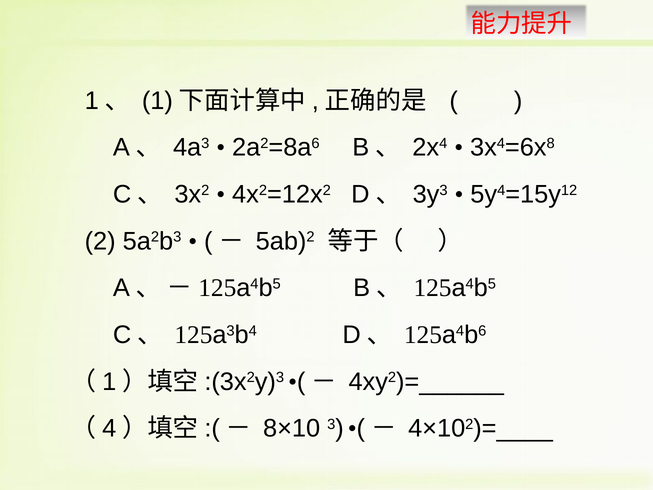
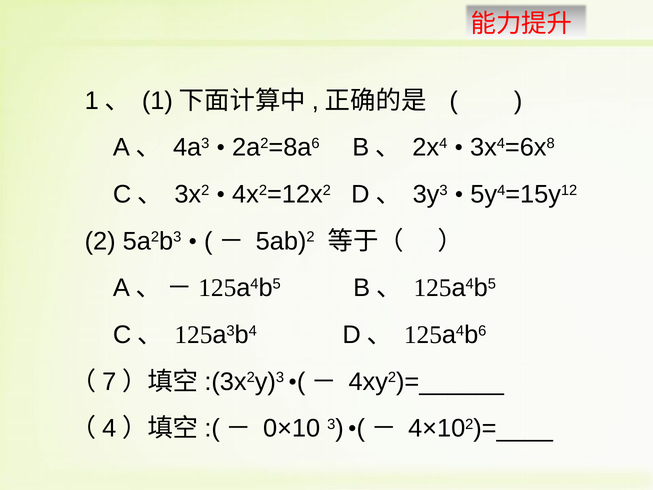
1 at (109, 381): 1 -> 7
8×10: 8×10 -> 0×10
